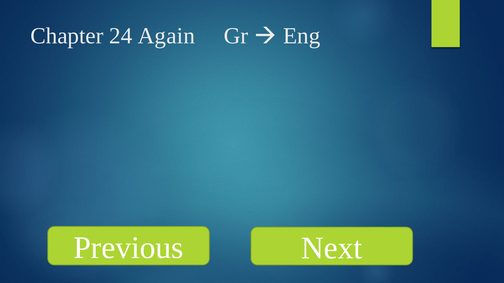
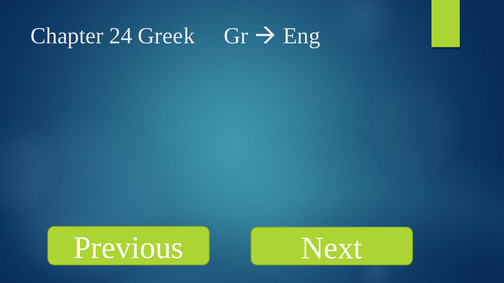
Again: Again -> Greek
